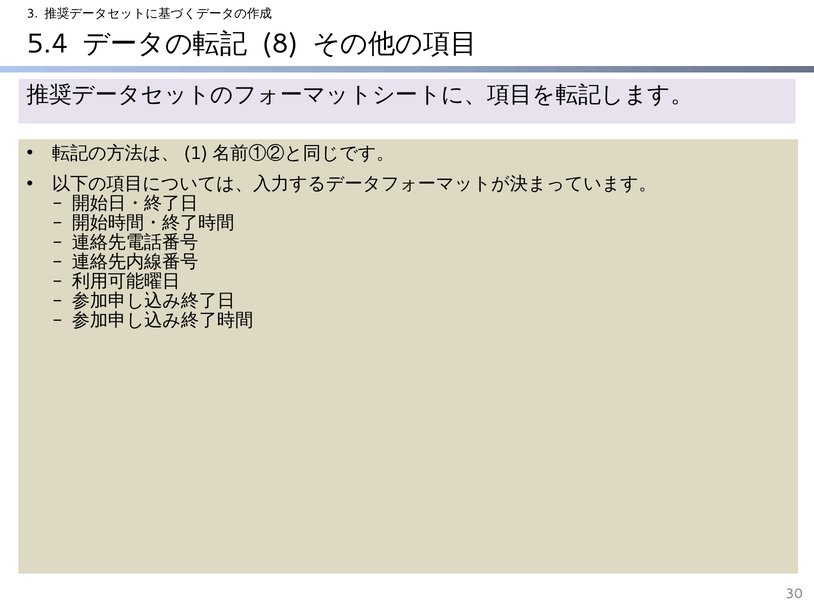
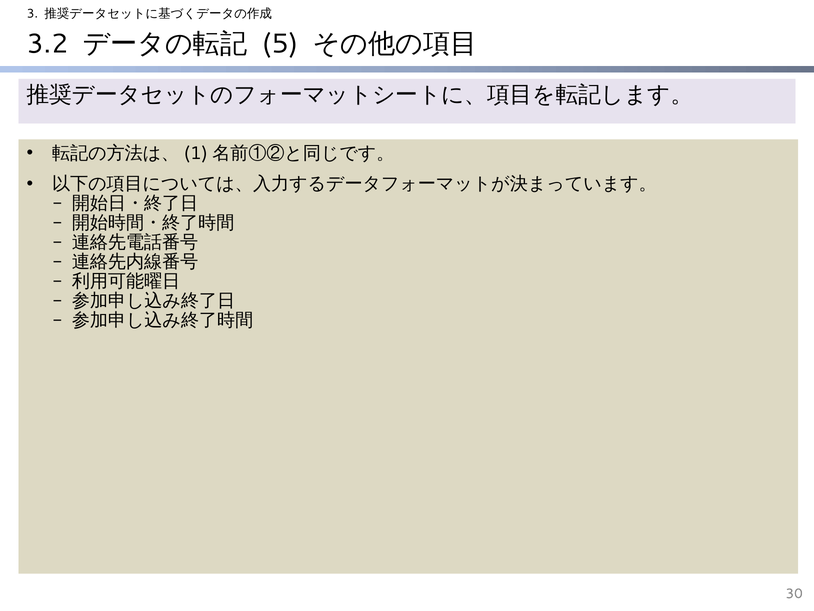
5.4: 5.4 -> 3.2
8: 8 -> 5
